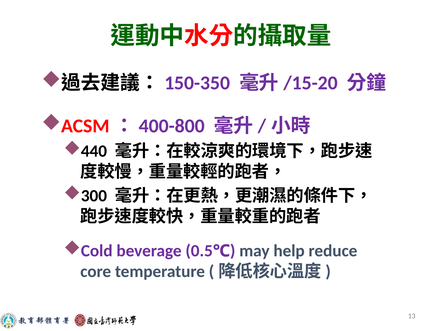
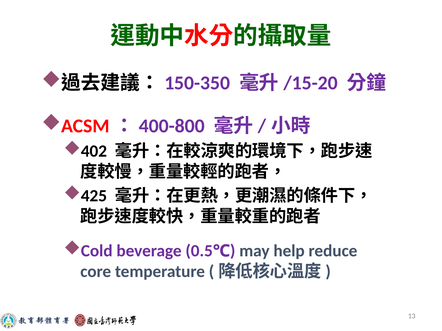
440: 440 -> 402
300: 300 -> 425
